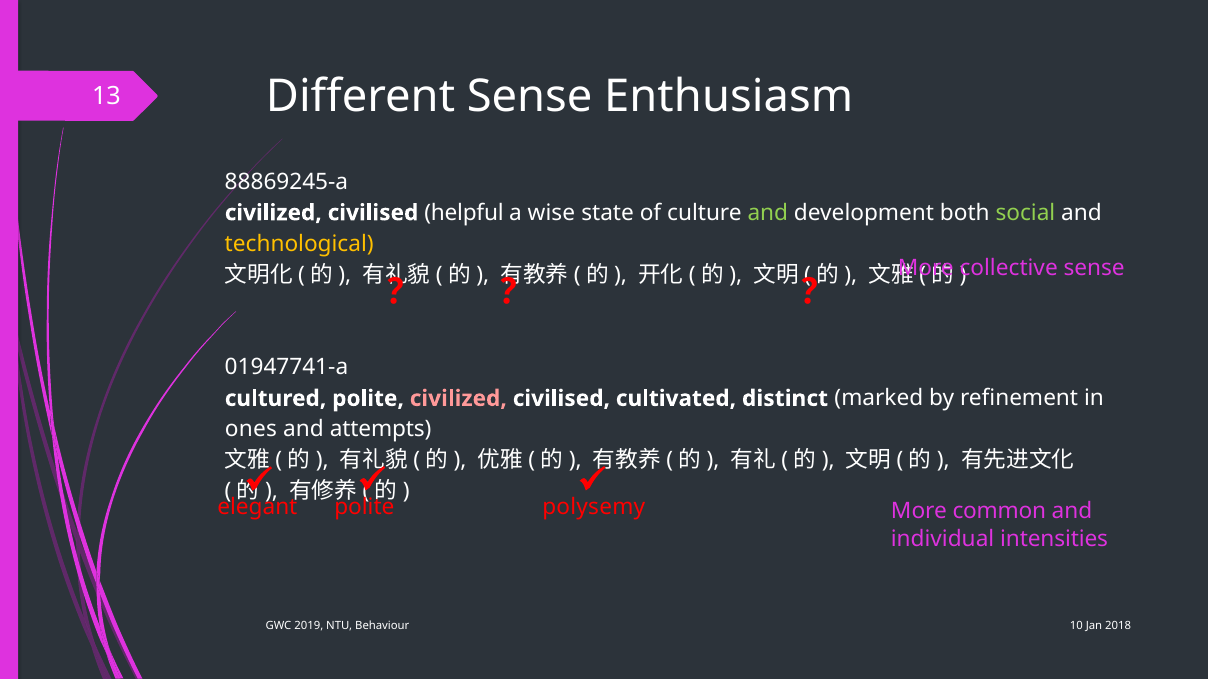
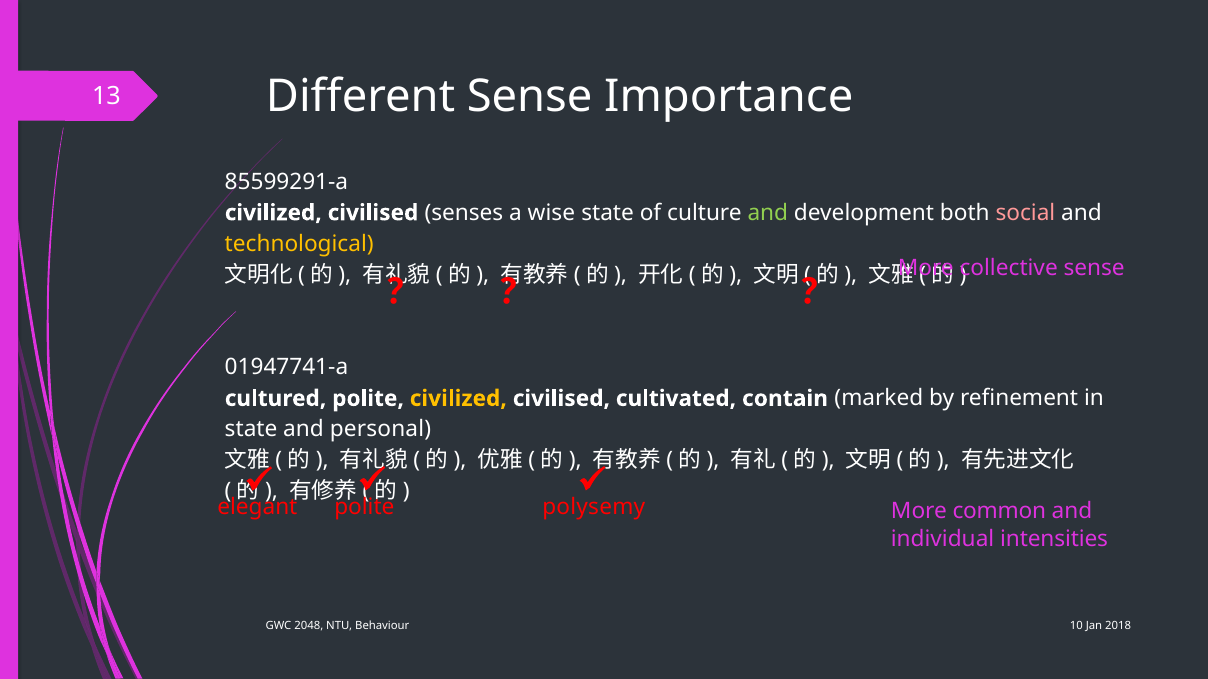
Enthusiasm: Enthusiasm -> Importance
88869245-a: 88869245-a -> 85599291-a
helpful: helpful -> senses
social colour: light green -> pink
civilized at (458, 399) colour: pink -> yellow
distinct: distinct -> contain
ones at (251, 430): ones -> state
attempts: attempts -> personal
2019: 2019 -> 2048
